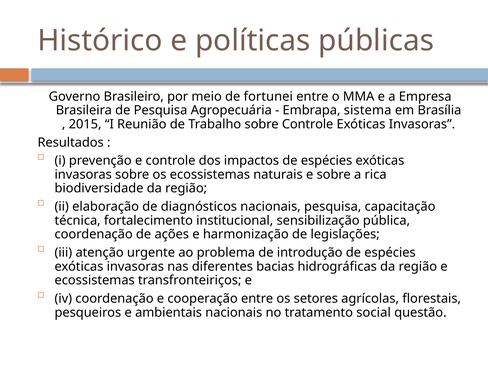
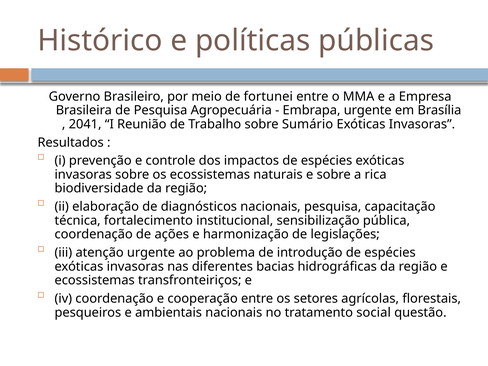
Embrapa sistema: sistema -> urgente
2015: 2015 -> 2041
sobre Controle: Controle -> Sumário
